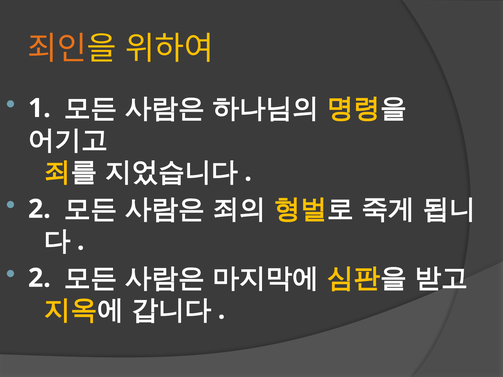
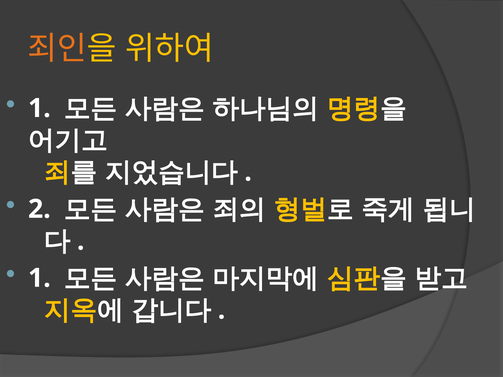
2 at (39, 278): 2 -> 1
